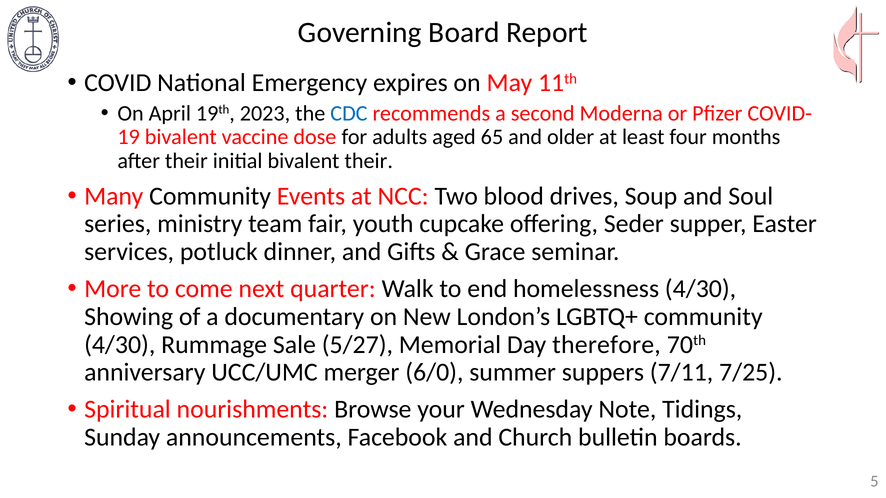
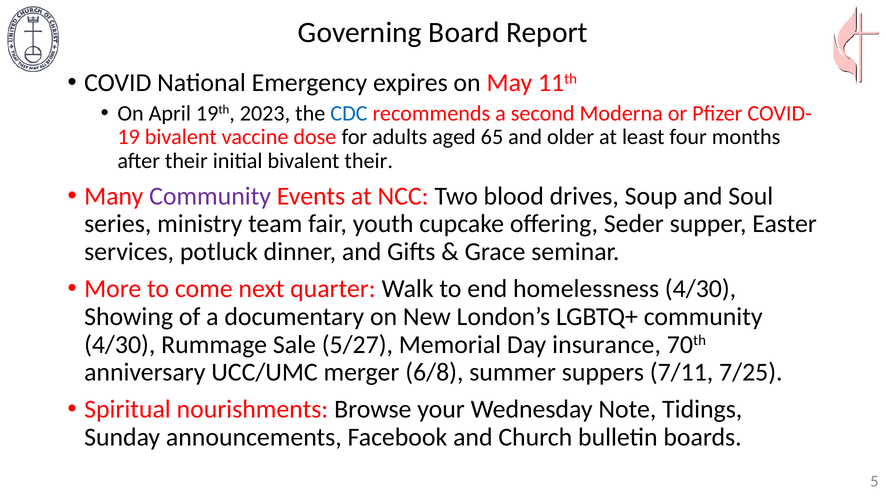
Community at (210, 196) colour: black -> purple
therefore: therefore -> insurance
6/0: 6/0 -> 6/8
